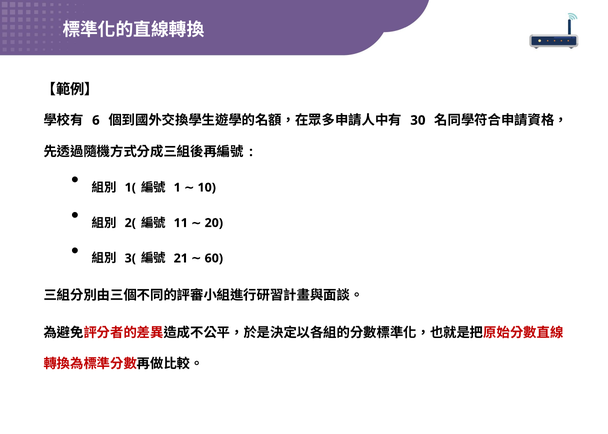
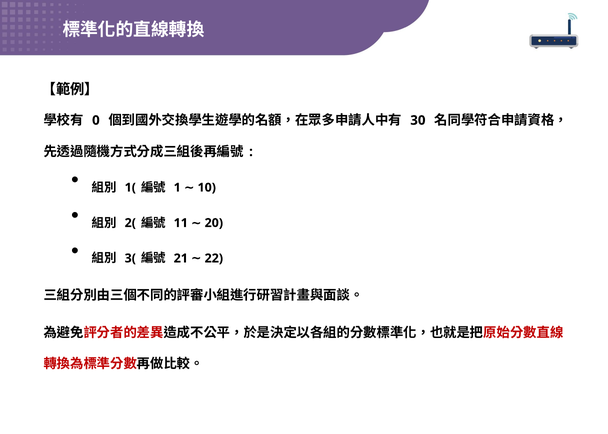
6: 6 -> 0
60: 60 -> 22
